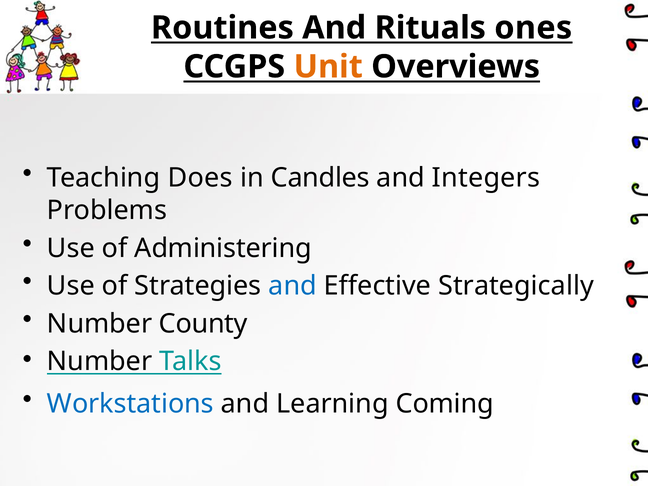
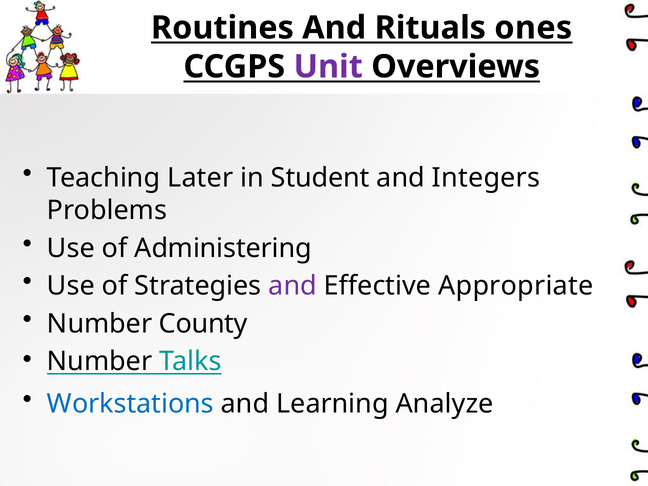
Unit colour: orange -> purple
Does: Does -> Later
Candles: Candles -> Student
and at (293, 286) colour: blue -> purple
Strategically: Strategically -> Appropriate
Coming: Coming -> Analyze
